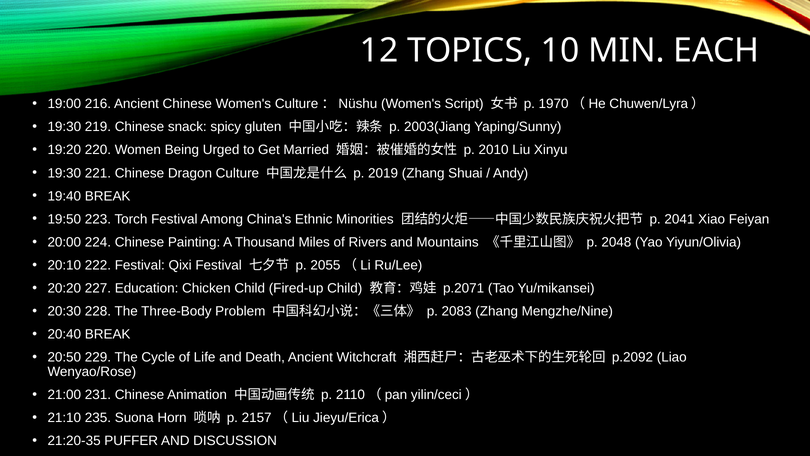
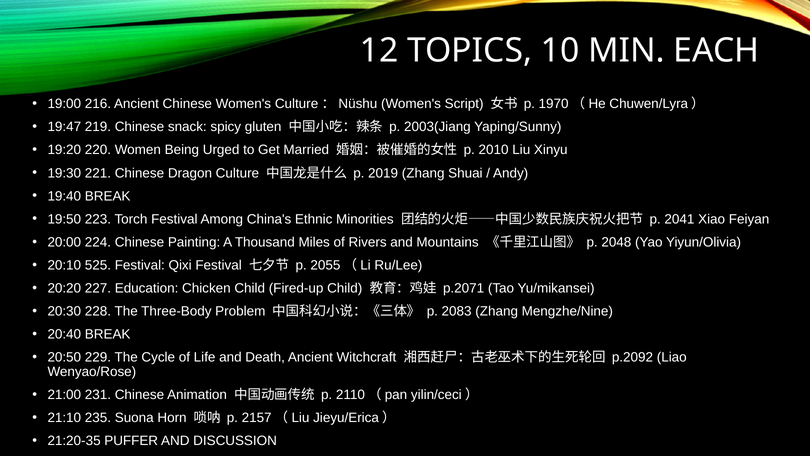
19:30 at (64, 127): 19:30 -> 19:47
222: 222 -> 525
